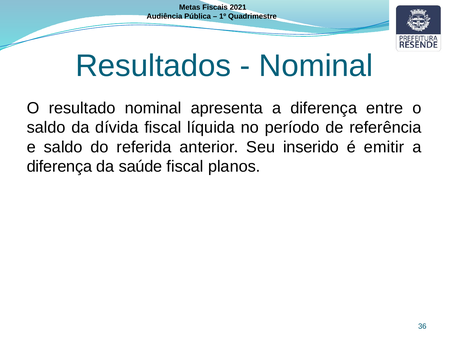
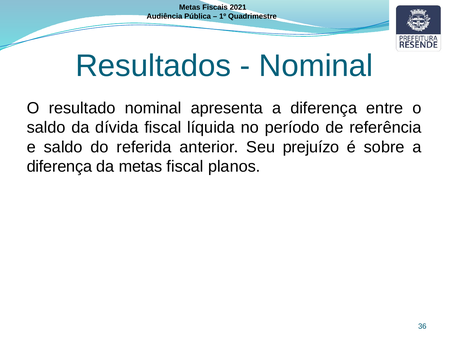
inserido: inserido -> prejuízo
emitir: emitir -> sobre
da saúde: saúde -> metas
